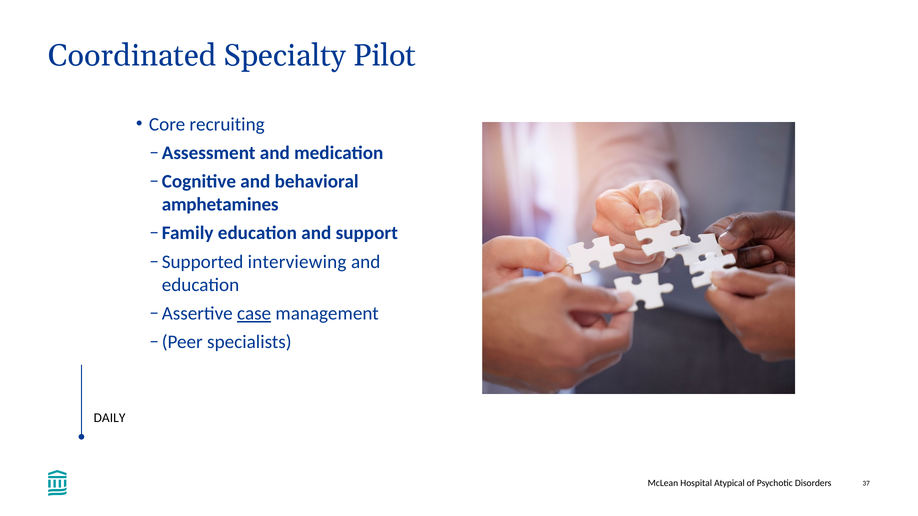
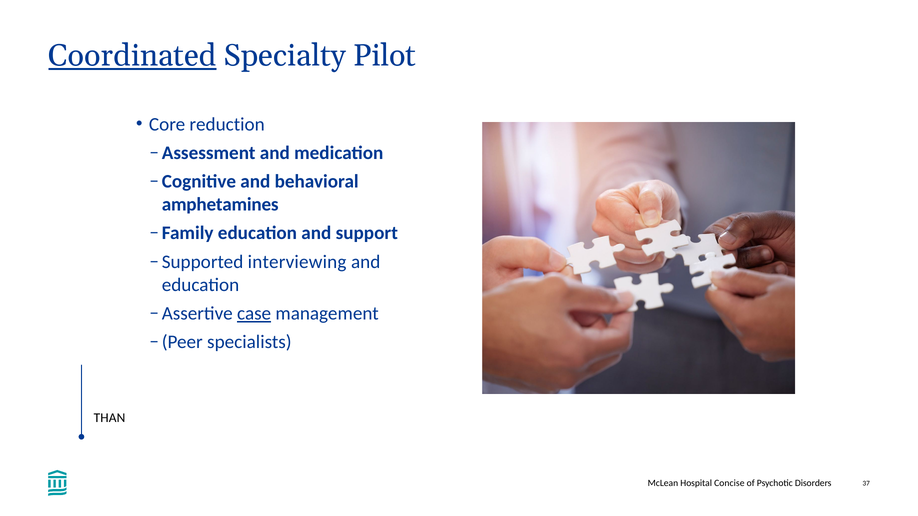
Coordinated underline: none -> present
recruiting: recruiting -> reduction
DAILY: DAILY -> THAN
Atypical: Atypical -> Concise
